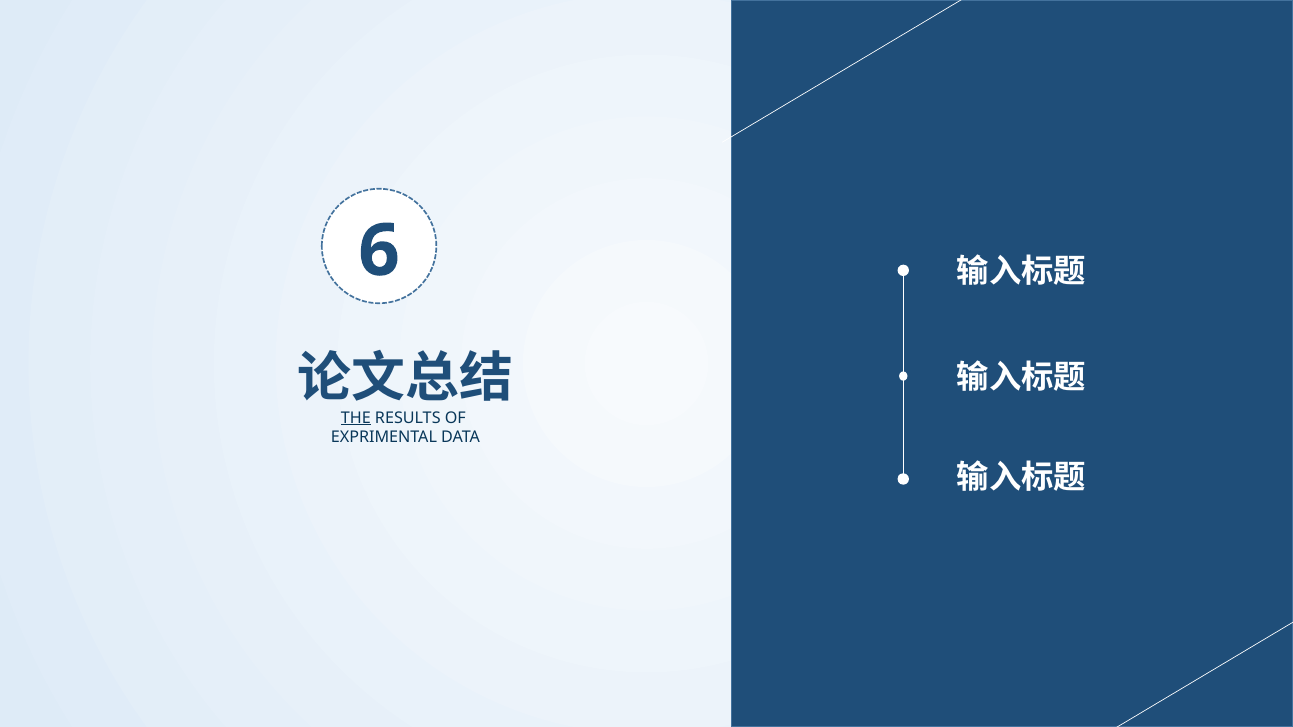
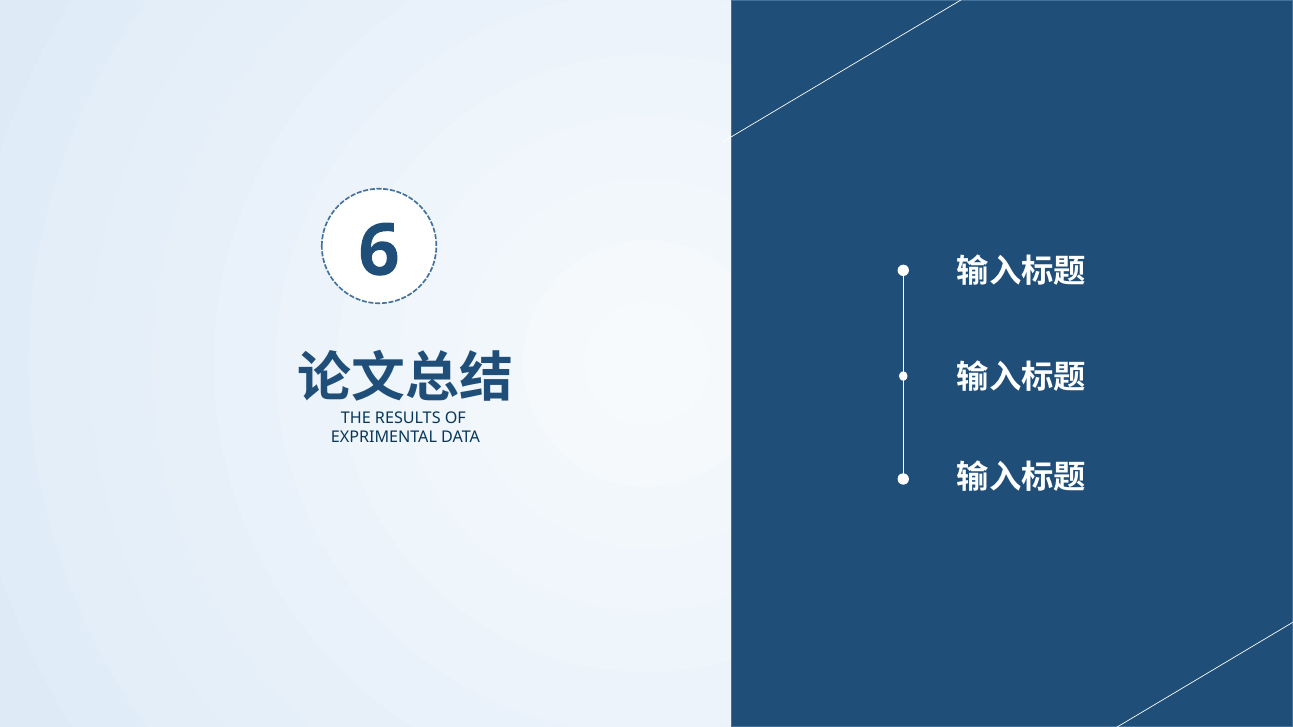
THE underline: present -> none
